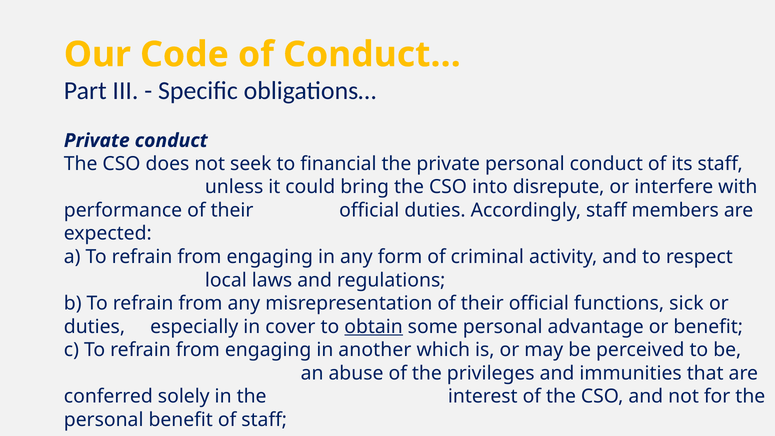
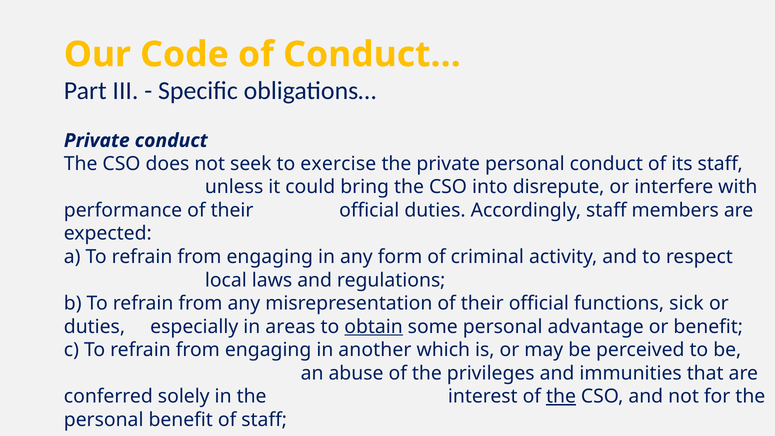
financial: financial -> exercise
cover: cover -> areas
the at (561, 396) underline: none -> present
